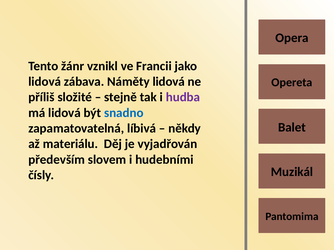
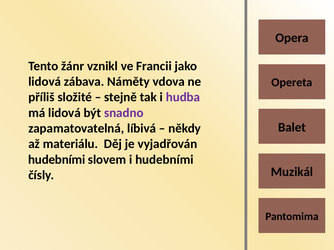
Náměty lidová: lidová -> vdova
snadno colour: blue -> purple
především at (57, 160): především -> hudebními
